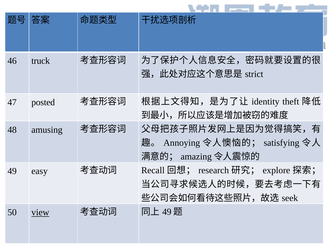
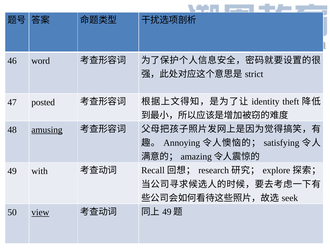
truck: truck -> word
amusing underline: none -> present
easy: easy -> with
